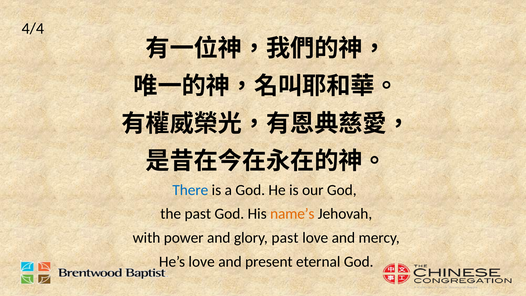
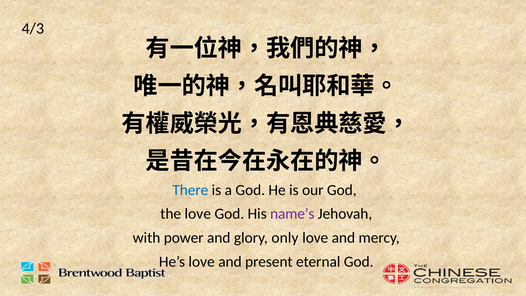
4/4: 4/4 -> 4/3
the past: past -> love
name’s colour: orange -> purple
glory past: past -> only
